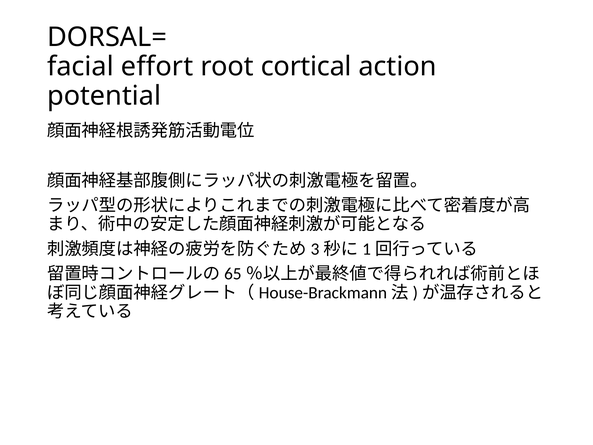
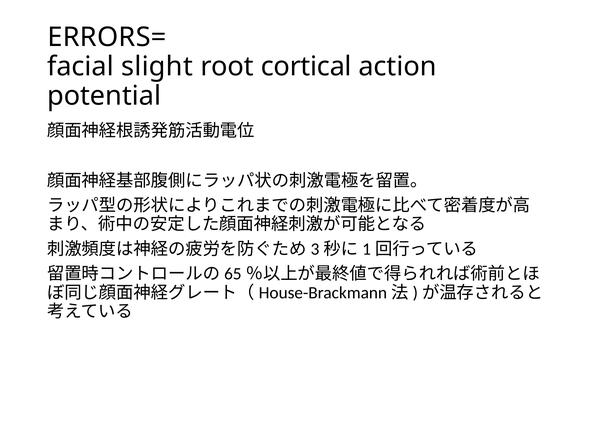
DORSAL=: DORSAL= -> ERRORS=
effort: effort -> slight
